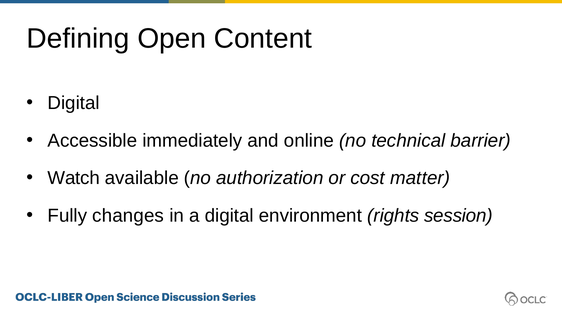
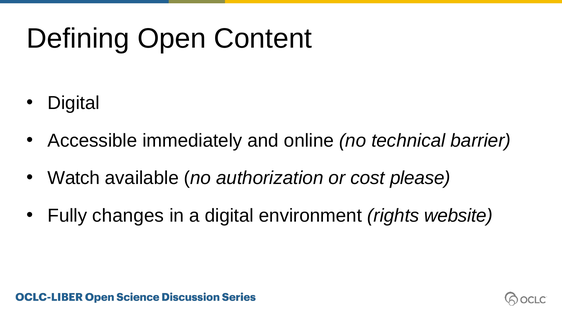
matter: matter -> please
session: session -> website
